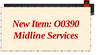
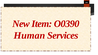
Midline: Midline -> Human
